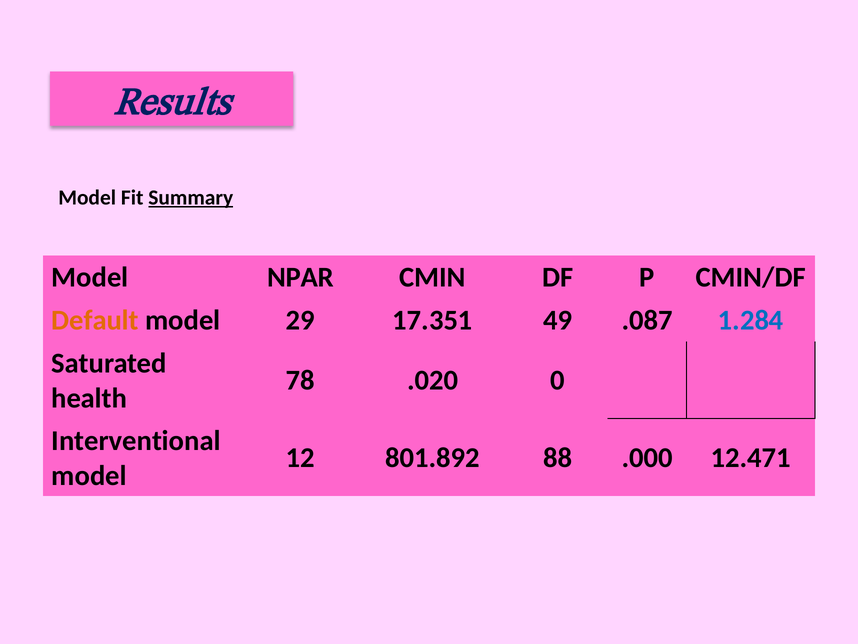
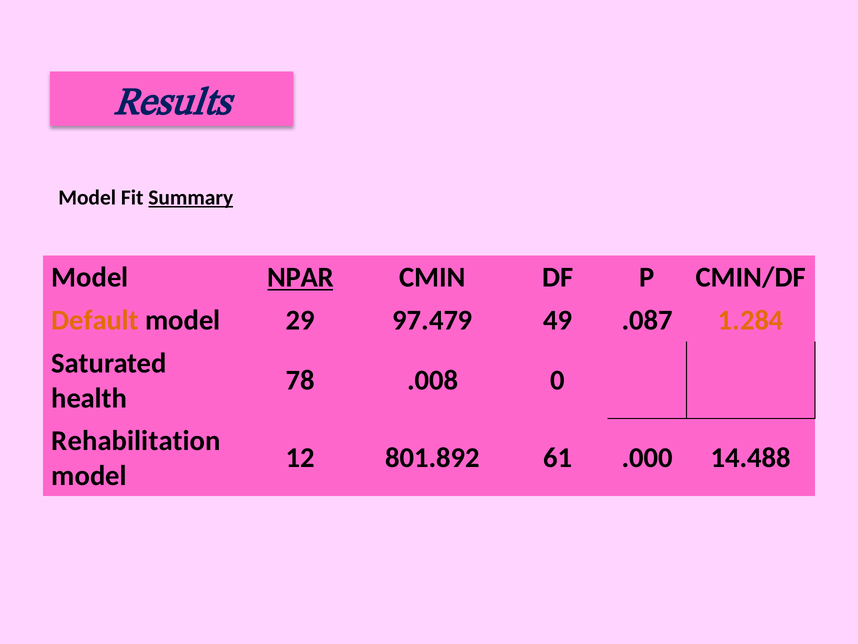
NPAR underline: none -> present
17.351: 17.351 -> 97.479
1.284 colour: blue -> orange
.020: .020 -> .008
Interventional: Interventional -> Rehabilitation
88: 88 -> 61
12.471: 12.471 -> 14.488
